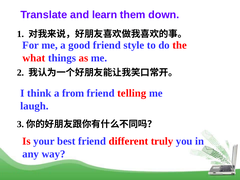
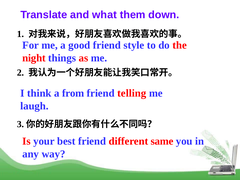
learn: learn -> what
what: what -> night
truly: truly -> same
